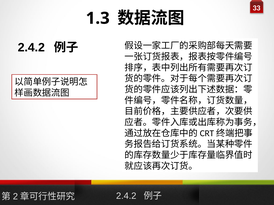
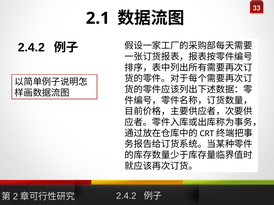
1.3: 1.3 -> 2.1
